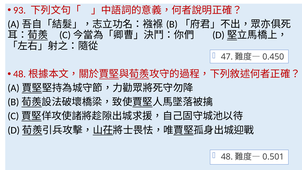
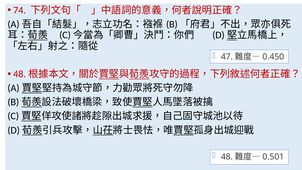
93: 93 -> 74
